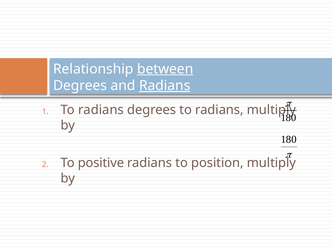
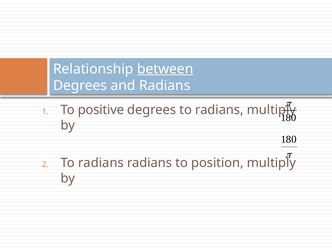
Radians at (165, 86) underline: present -> none
radians at (101, 110): radians -> positive
positive at (101, 163): positive -> radians
